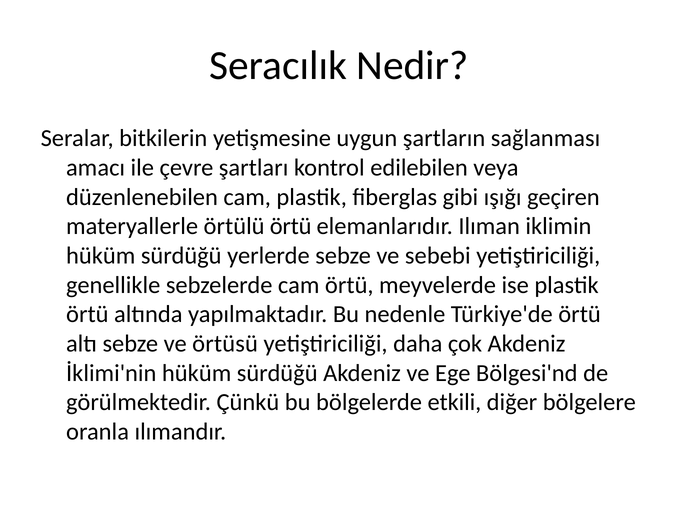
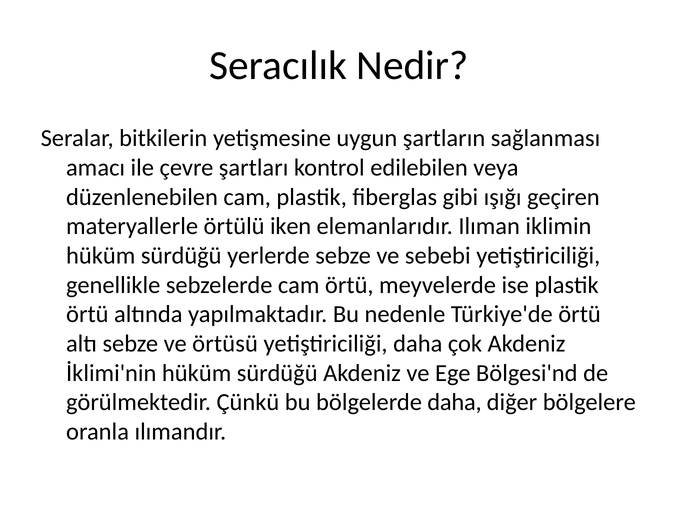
örtülü örtü: örtü -> iken
bölgelerde etkili: etkili -> daha
